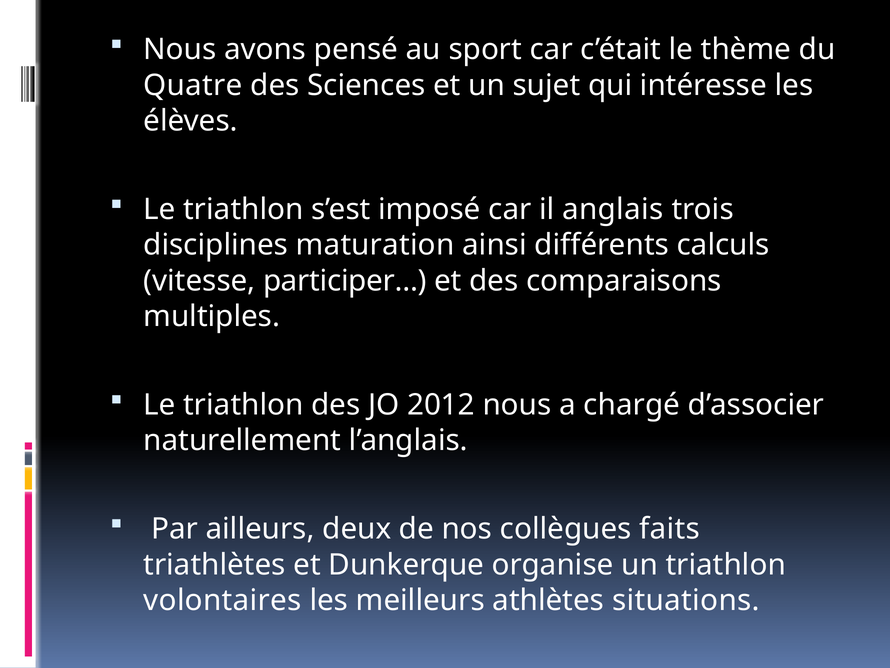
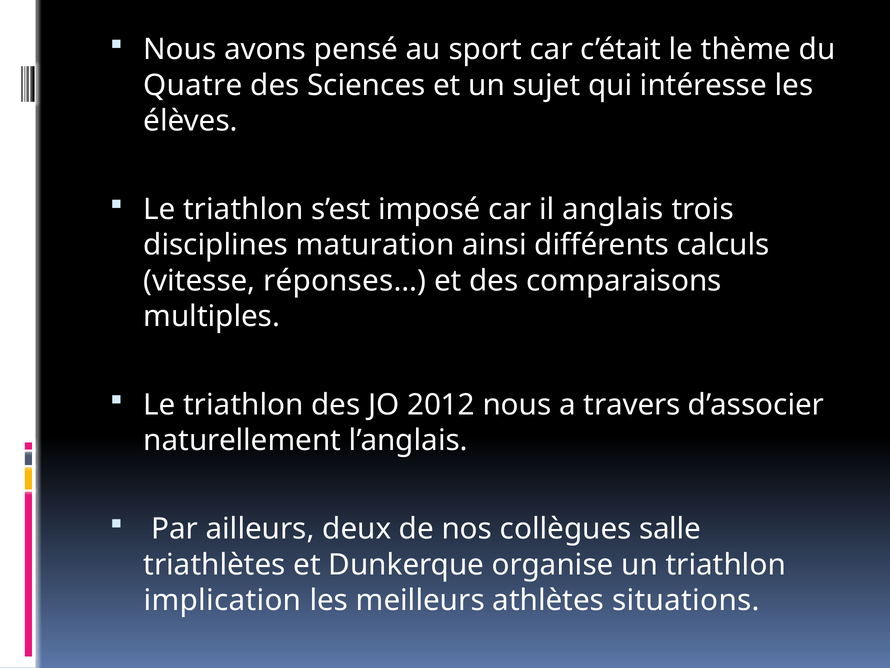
participer…: participer… -> réponses…
chargé: chargé -> travers
faits: faits -> salle
volontaires: volontaires -> implication
